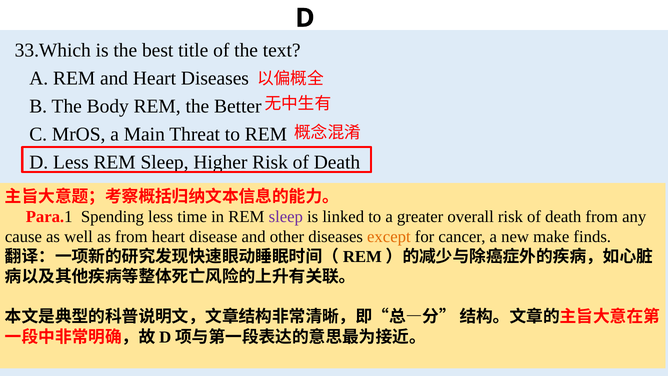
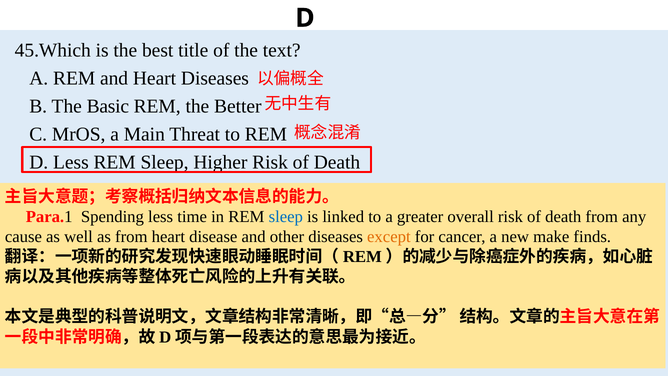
33.Which: 33.Which -> 45.Which
Body: Body -> Basic
sleep at (286, 217) colour: purple -> blue
